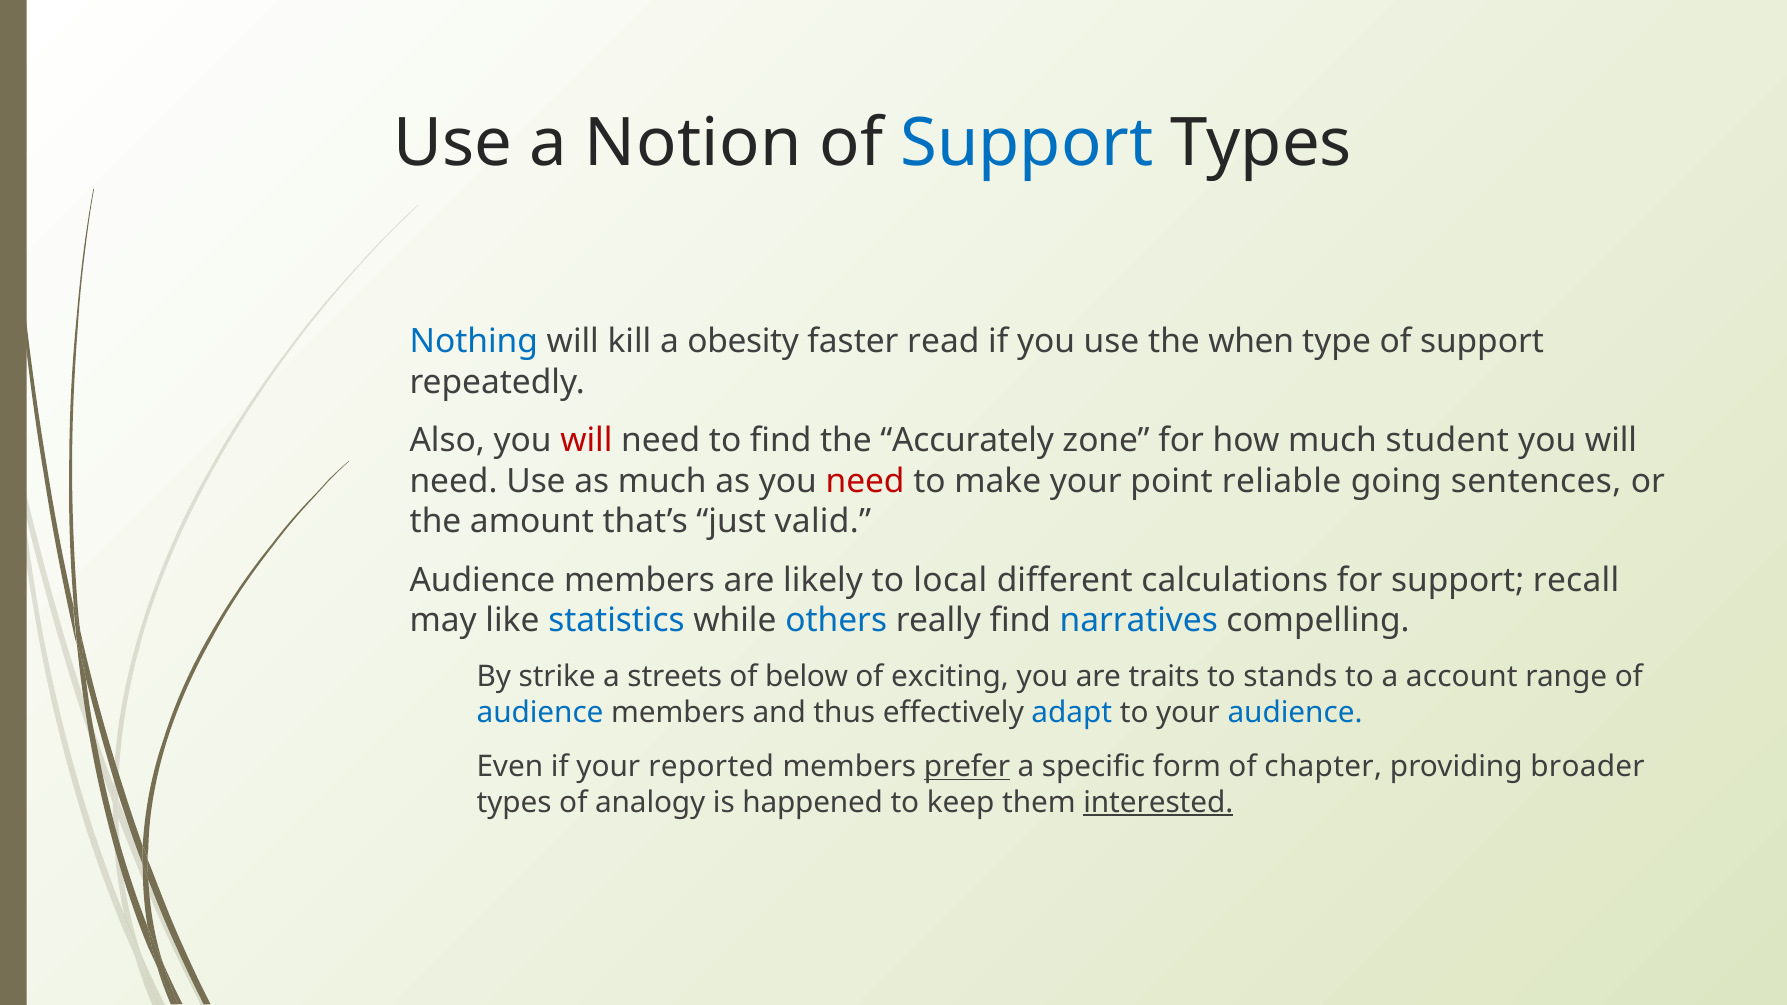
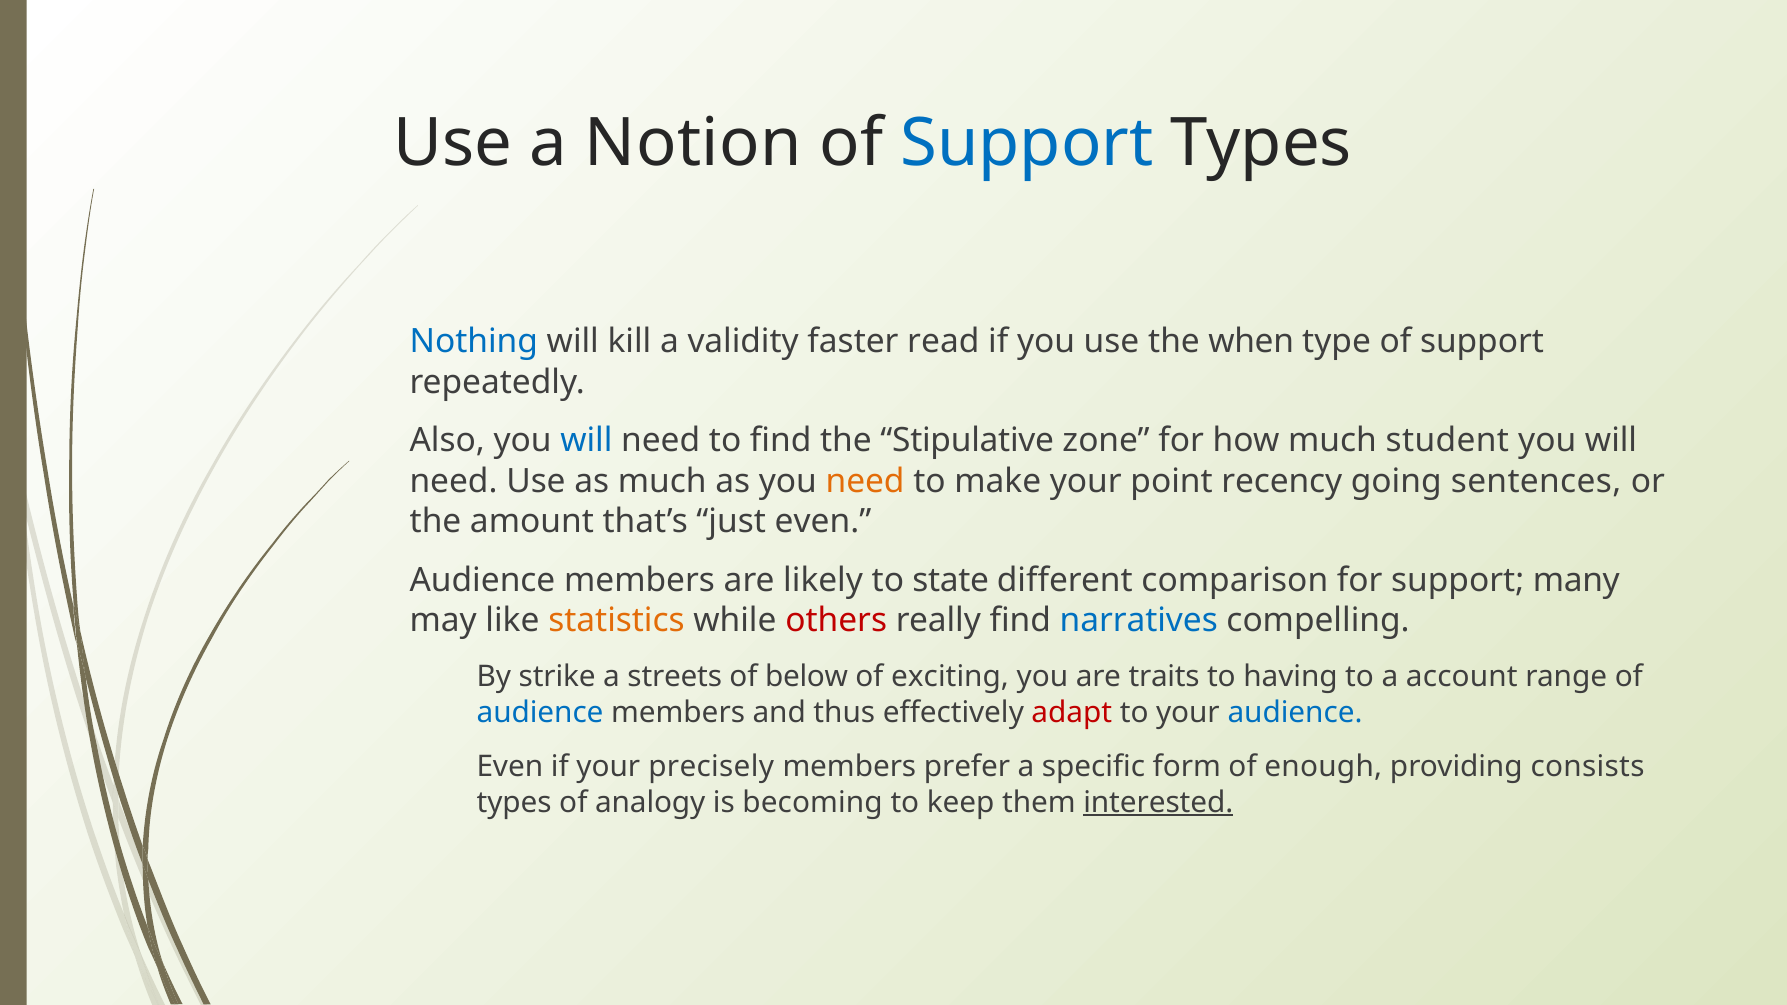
obesity: obesity -> validity
will at (586, 441) colour: red -> blue
Accurately: Accurately -> Stipulative
need at (865, 481) colour: red -> orange
reliable: reliable -> recency
just valid: valid -> even
local: local -> state
calculations: calculations -> comparison
recall: recall -> many
statistics colour: blue -> orange
others colour: blue -> red
stands: stands -> having
adapt colour: blue -> red
reported: reported -> precisely
prefer underline: present -> none
chapter: chapter -> enough
broader: broader -> consists
happened: happened -> becoming
